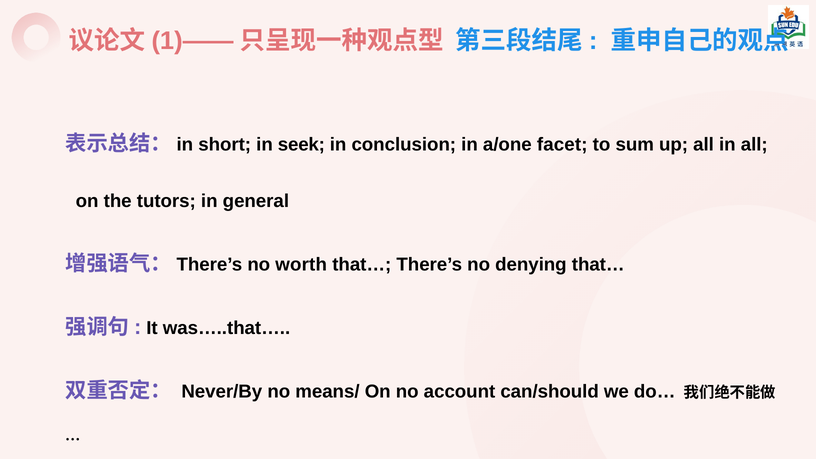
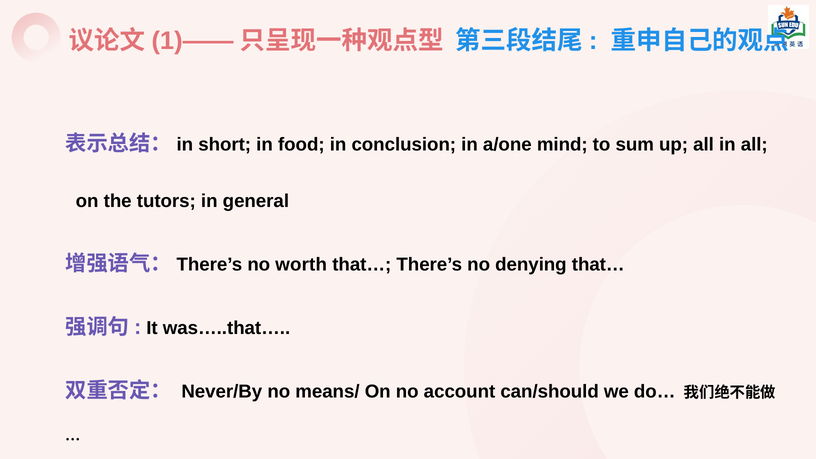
seek: seek -> food
facet: facet -> mind
